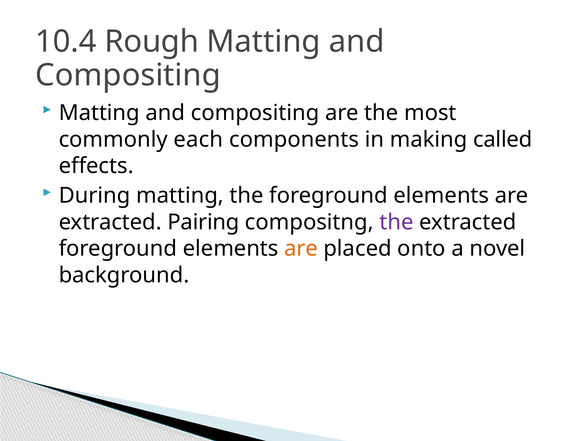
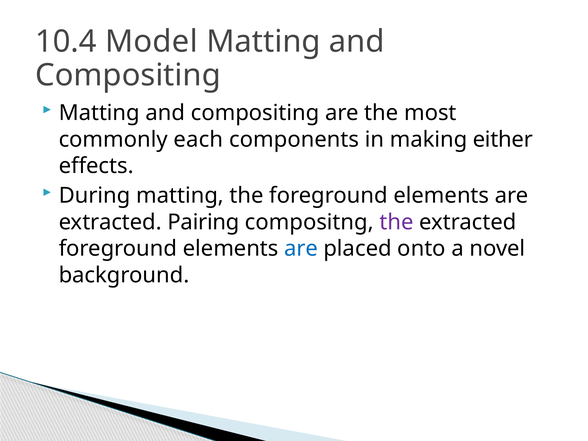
Rough: Rough -> Model
called: called -> either
are at (301, 249) colour: orange -> blue
